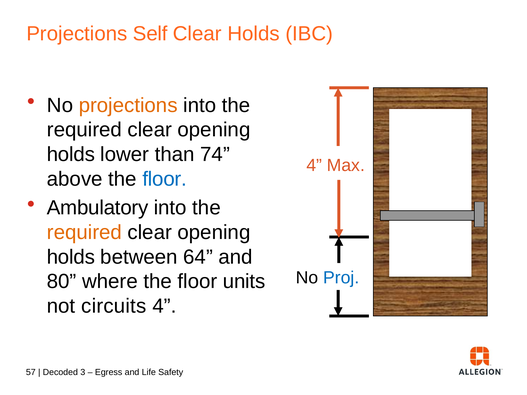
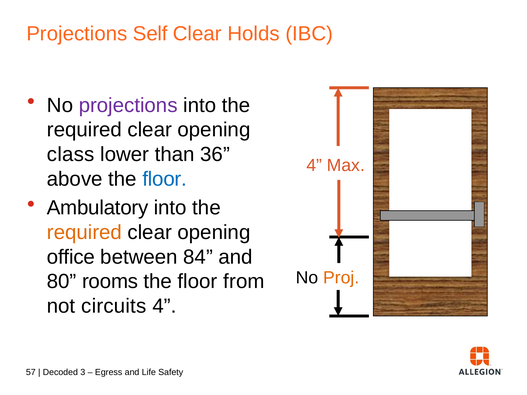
projections at (128, 105) colour: orange -> purple
holds at (71, 155): holds -> class
74: 74 -> 36
holds at (71, 257): holds -> office
64: 64 -> 84
Proj colour: blue -> orange
where: where -> rooms
units: units -> from
